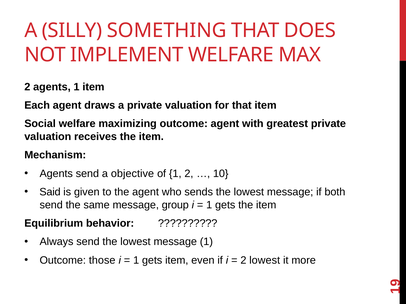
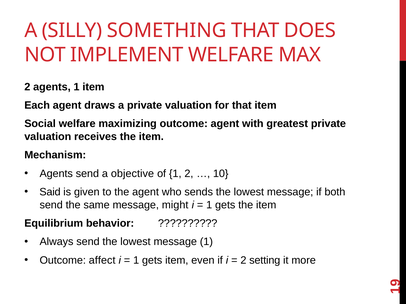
group: group -> might
those: those -> affect
2 lowest: lowest -> setting
